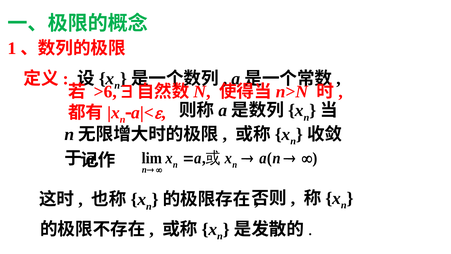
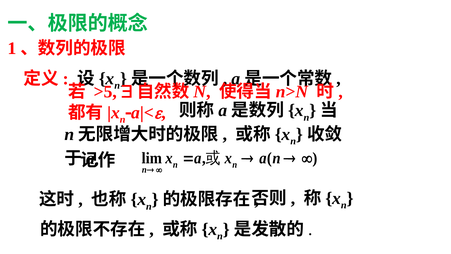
>6: >6 -> >5
